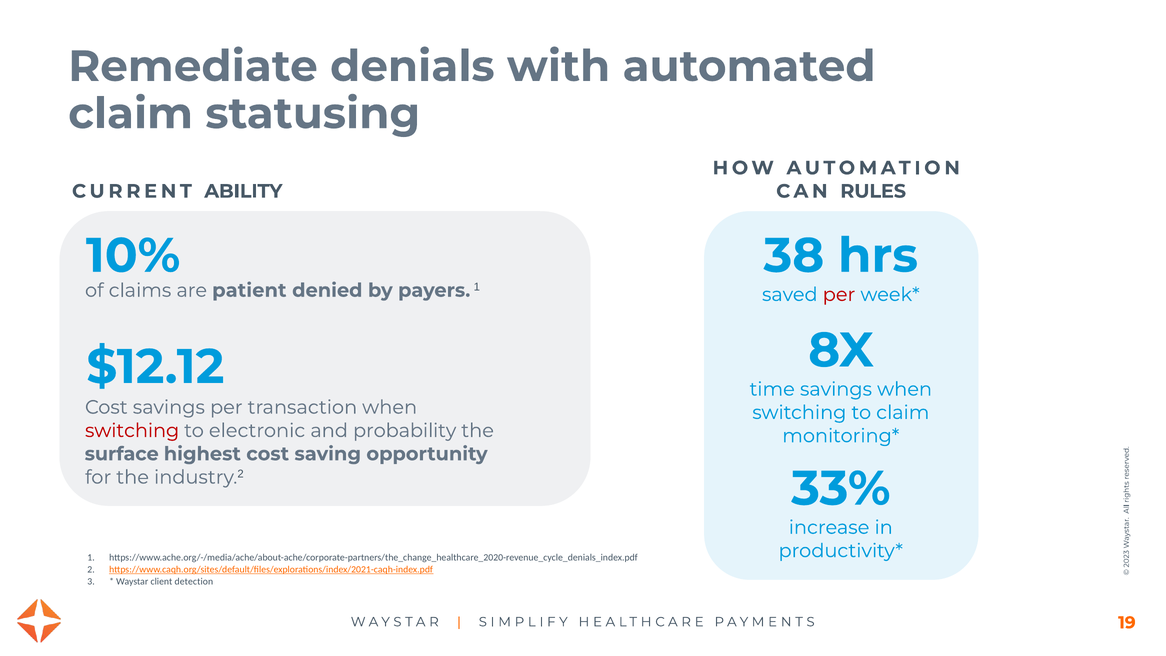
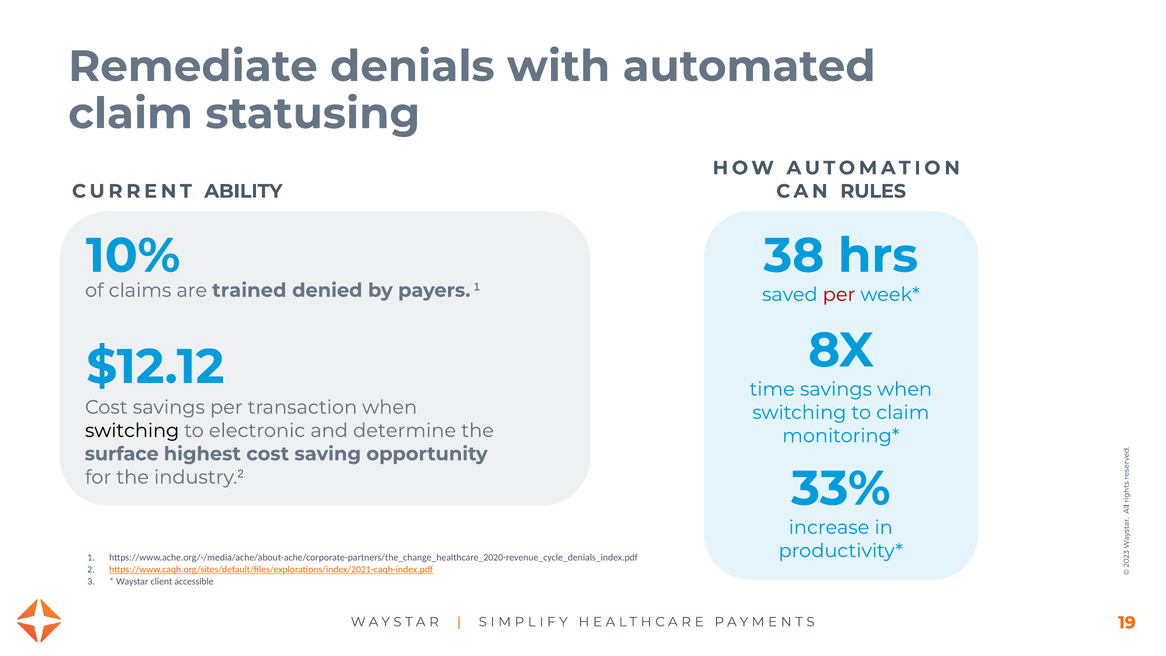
patient: patient -> trained
switching at (132, 431) colour: red -> black
probability: probability -> determine
detection: detection -> accessible
